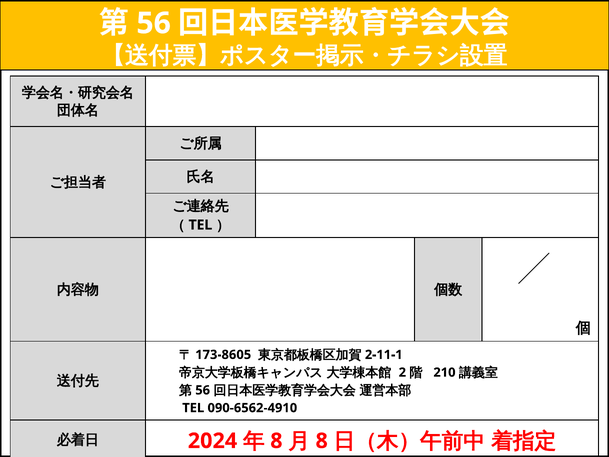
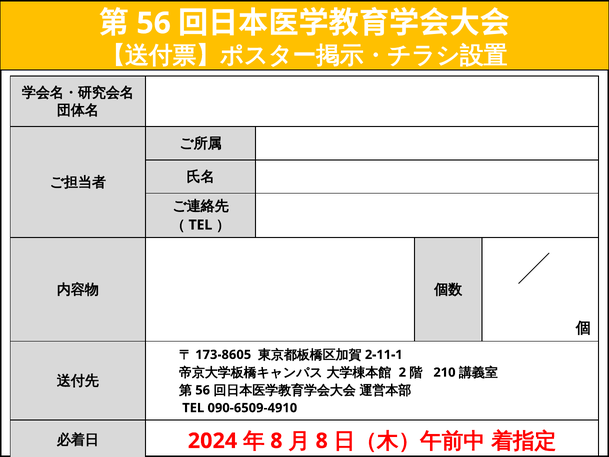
090-6562-4910: 090-6562-4910 -> 090-6509-4910
